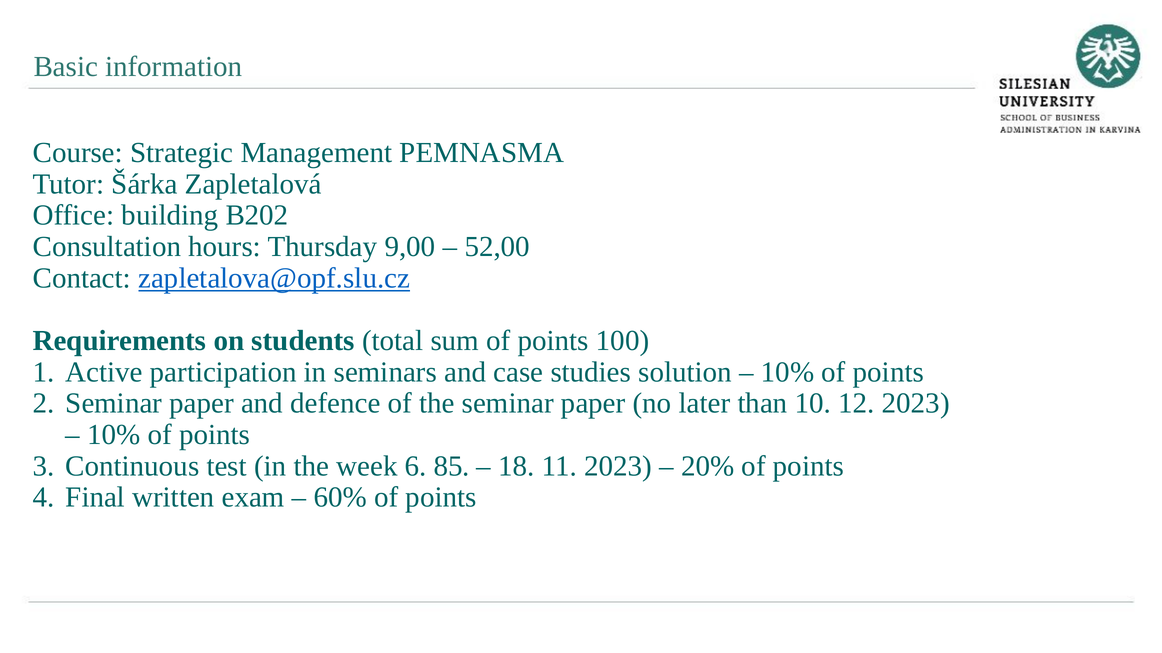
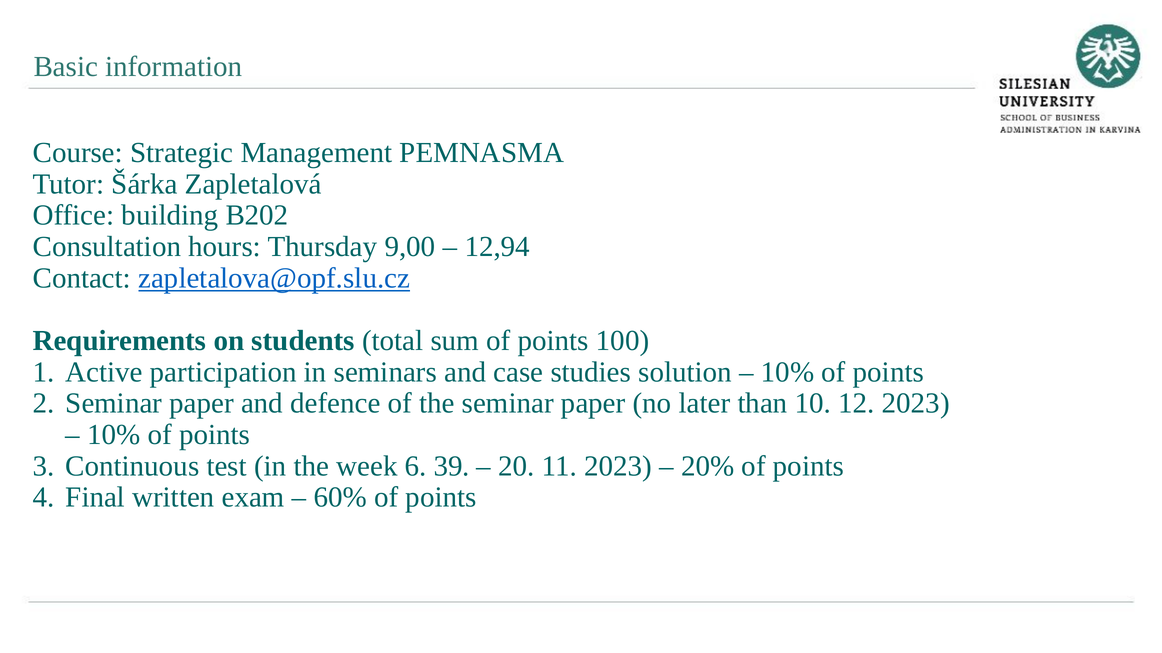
52,00: 52,00 -> 12,94
85: 85 -> 39
18: 18 -> 20
